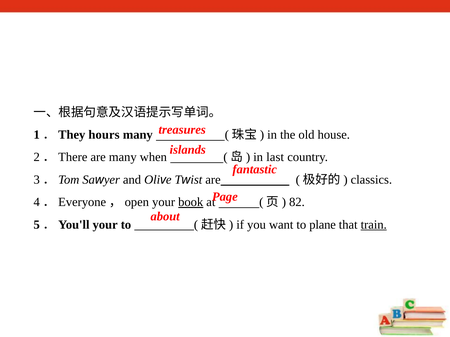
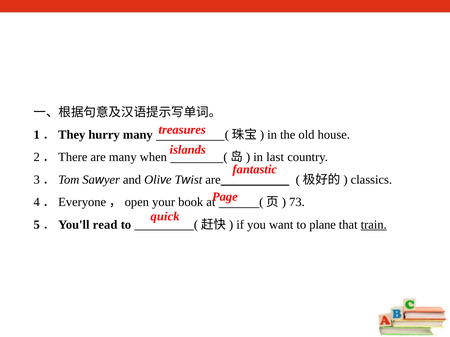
hours: hours -> hurry
book underline: present -> none
82: 82 -> 73
about: about -> quick
5．You'll your: your -> read
